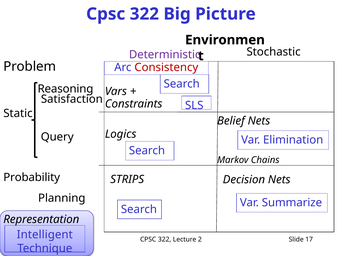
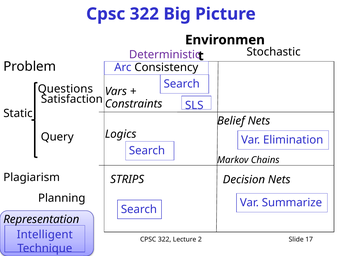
Consistency colour: red -> black
Reasoning: Reasoning -> Questions
Probability: Probability -> Plagiarism
